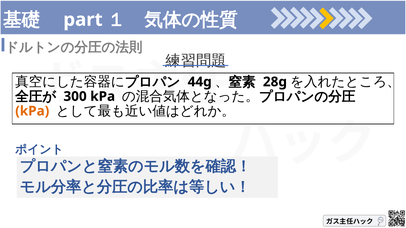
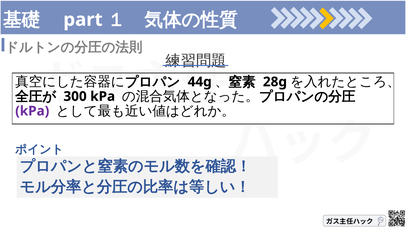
kPa at (32, 111) colour: orange -> purple
